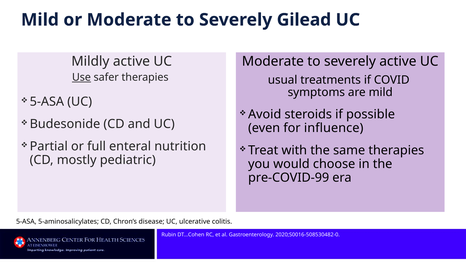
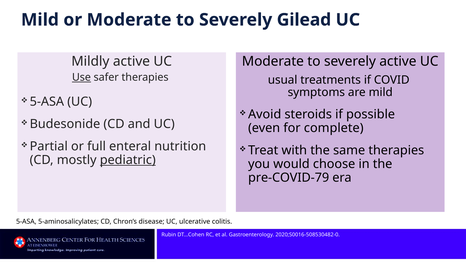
influence: influence -> complete
pediatric underline: none -> present
pre-COVID-99: pre-COVID-99 -> pre-COVID-79
